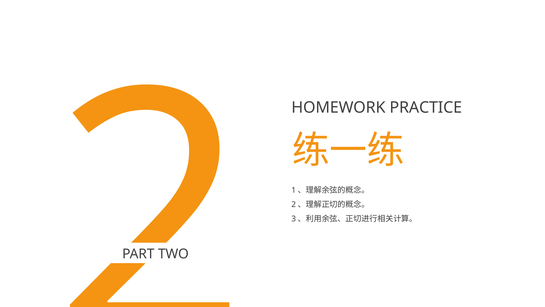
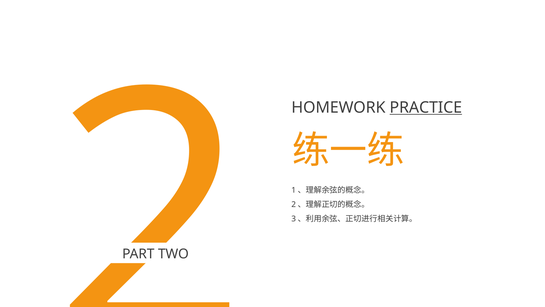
PRACTICE underline: none -> present
